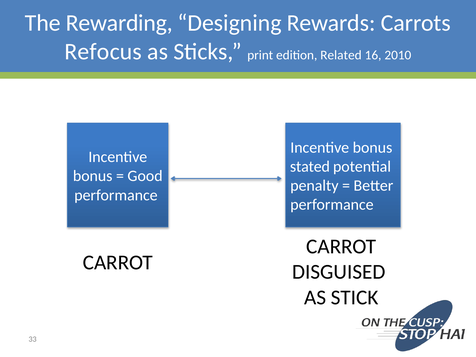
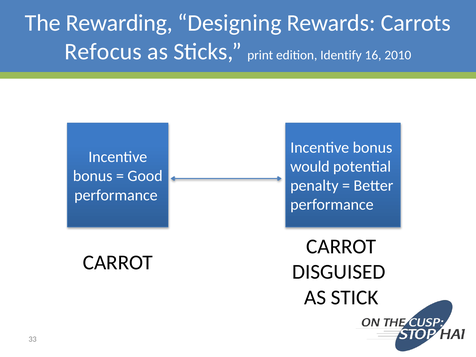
Related: Related -> Identify
stated: stated -> would
